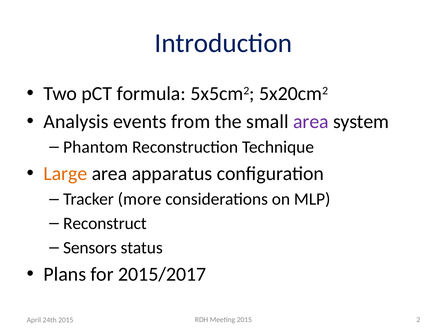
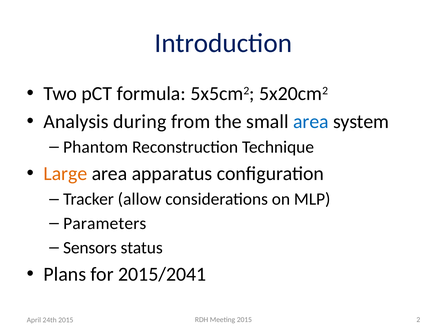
events: events -> during
area at (311, 122) colour: purple -> blue
more: more -> allow
Reconstruct: Reconstruct -> Parameters
2015/2017: 2015/2017 -> 2015/2041
